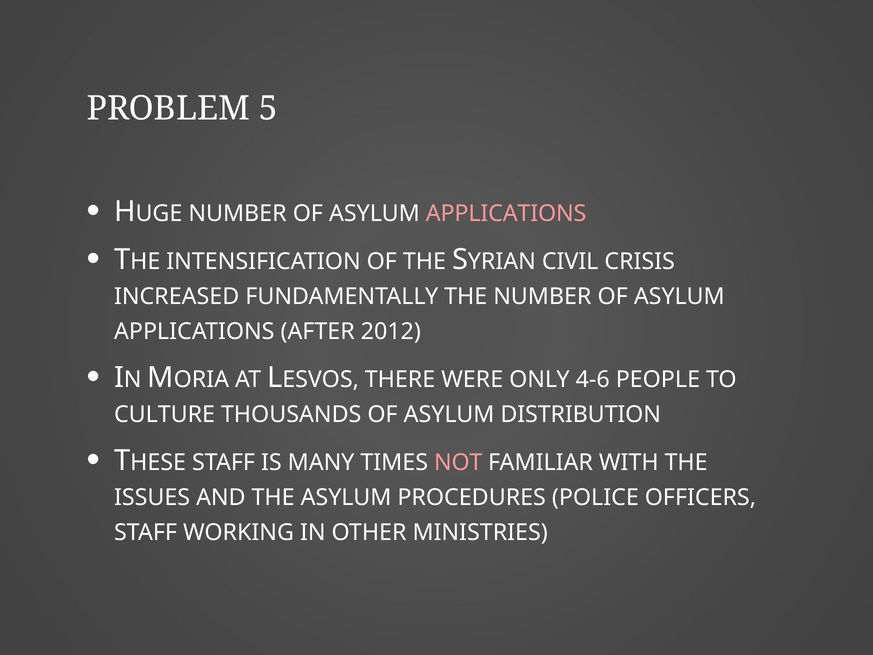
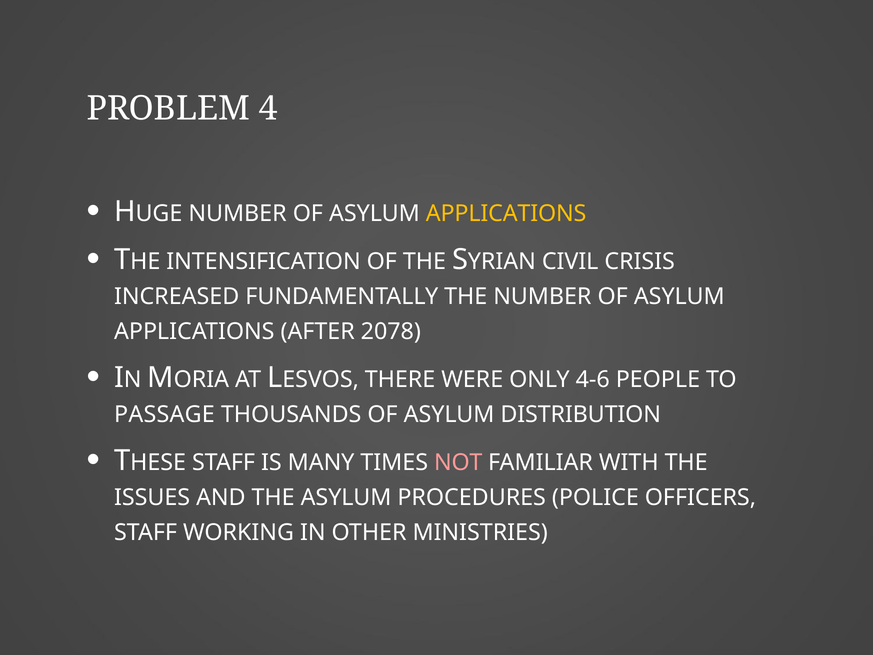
5: 5 -> 4
APPLICATIONS at (506, 214) colour: pink -> yellow
2012: 2012 -> 2078
CULTURE: CULTURE -> PASSAGE
